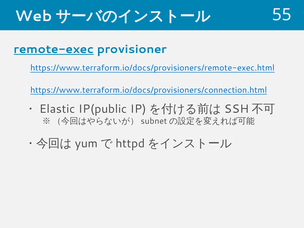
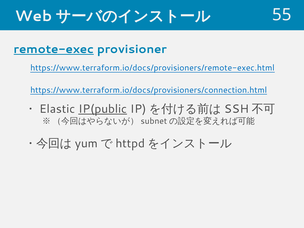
IP(public underline: none -> present
